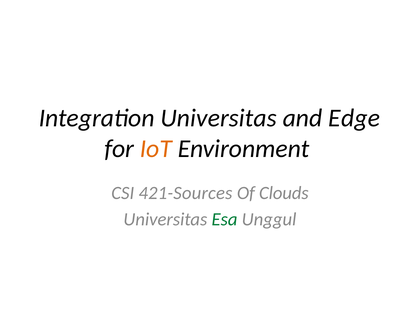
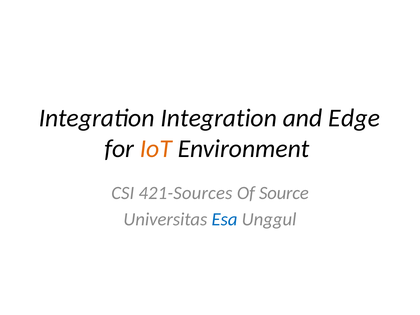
Integration Universitas: Universitas -> Integration
Clouds: Clouds -> Source
Esa colour: green -> blue
